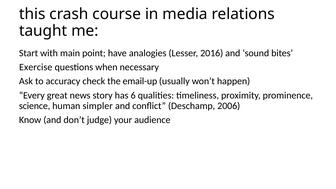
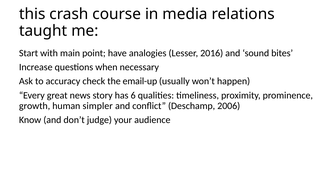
Exercise: Exercise -> Increase
science: science -> growth
